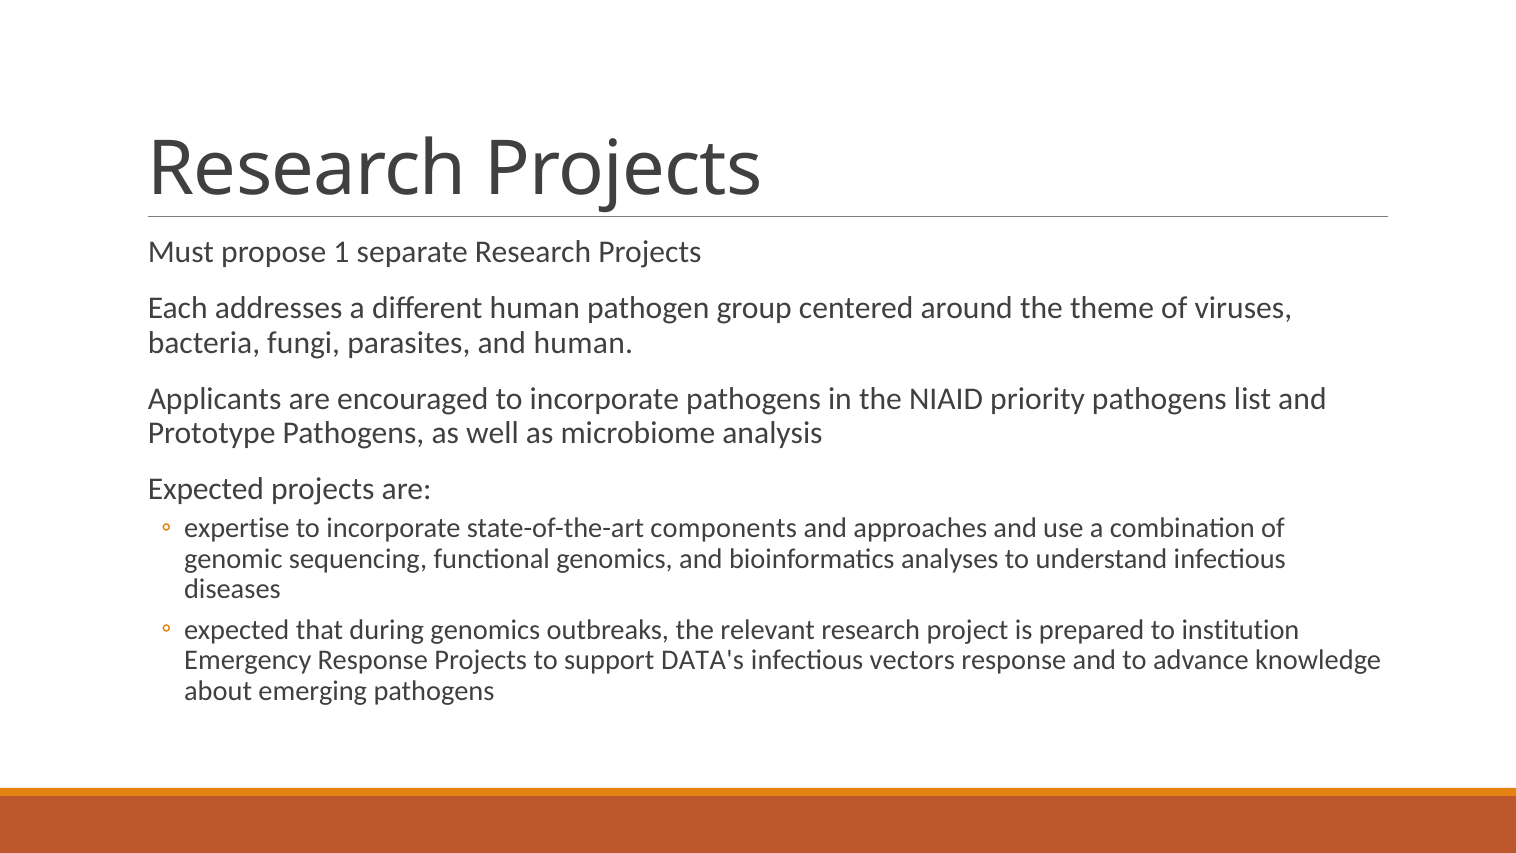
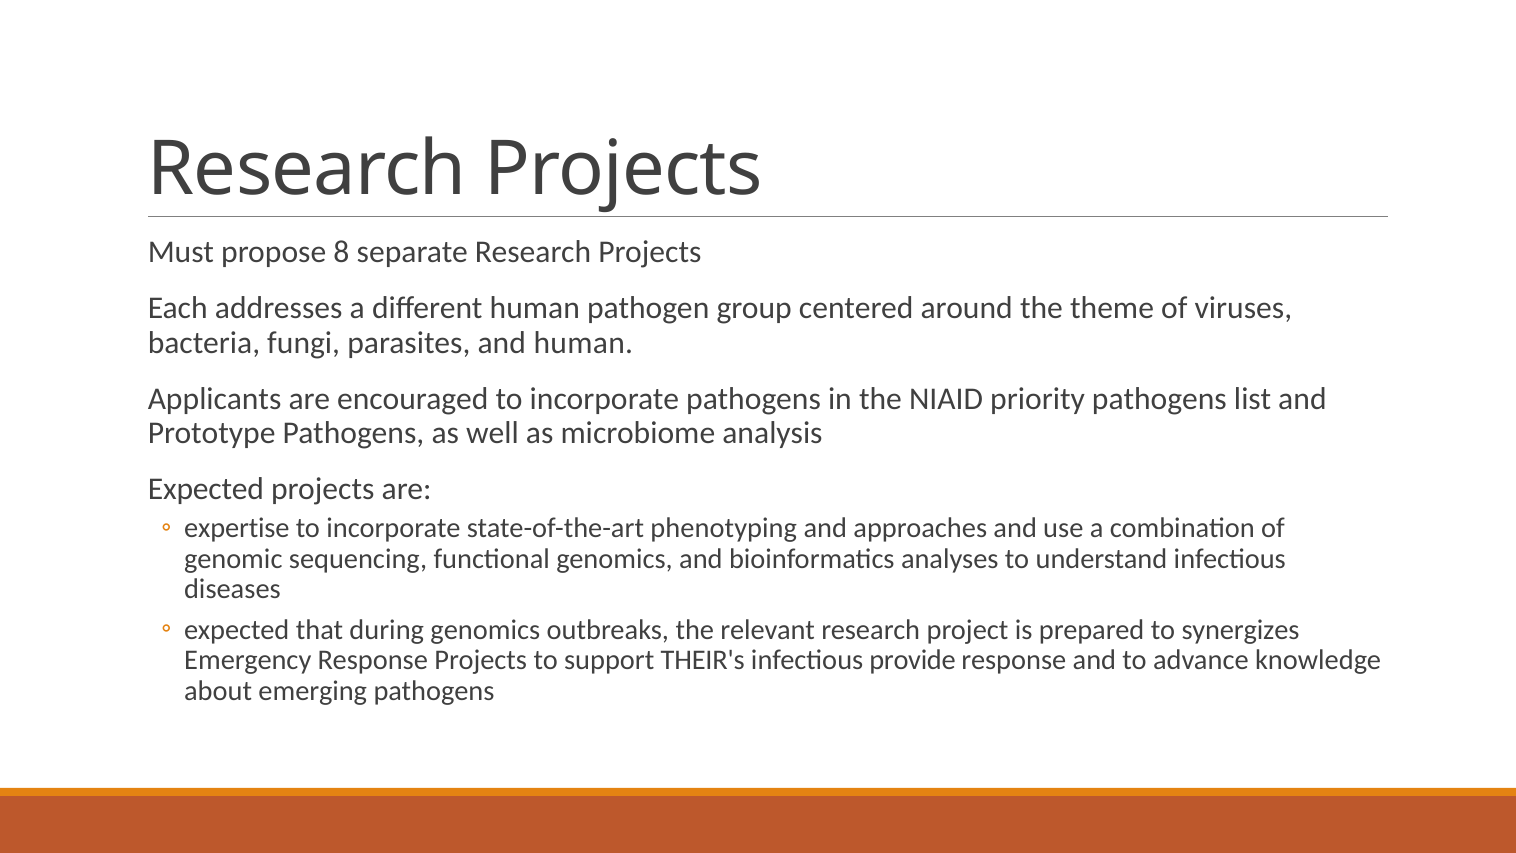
1: 1 -> 8
components: components -> phenotyping
institution: institution -> synergizes
DATA's: DATA's -> THEIR's
vectors: vectors -> provide
